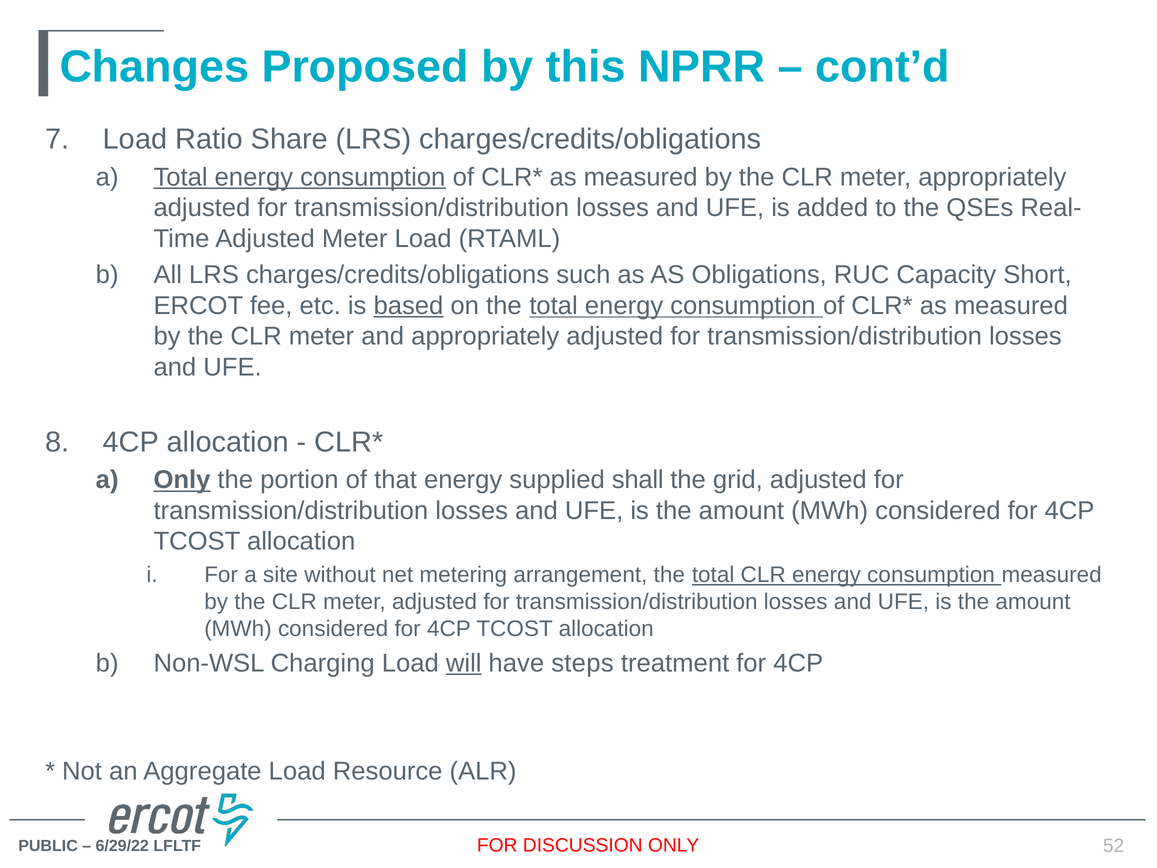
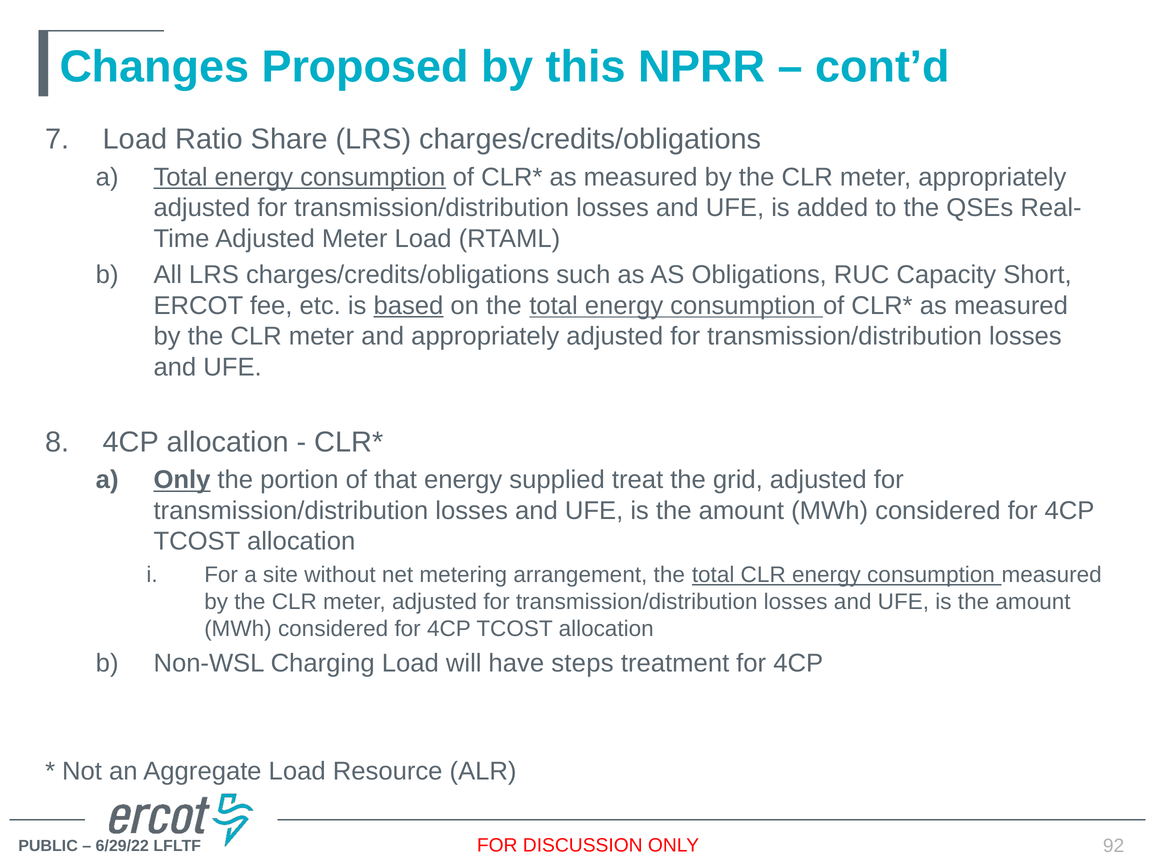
shall: shall -> treat
will underline: present -> none
52: 52 -> 92
